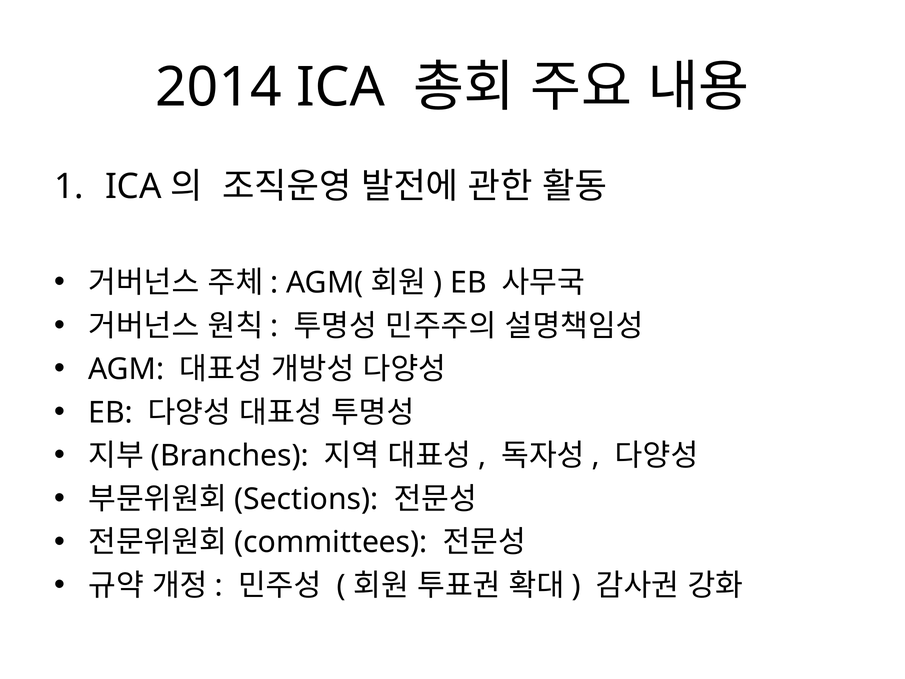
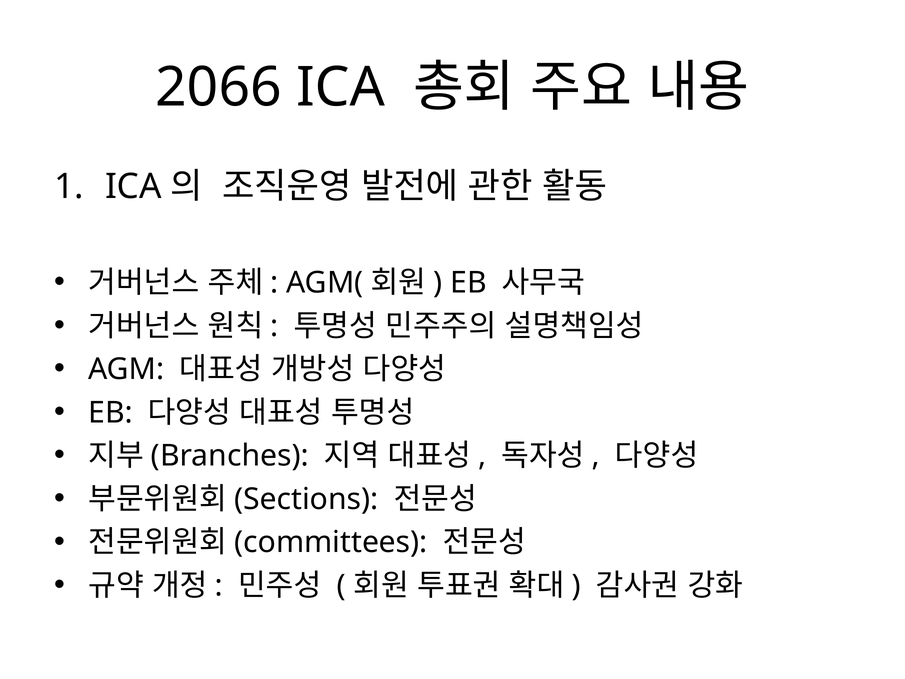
2014: 2014 -> 2066
